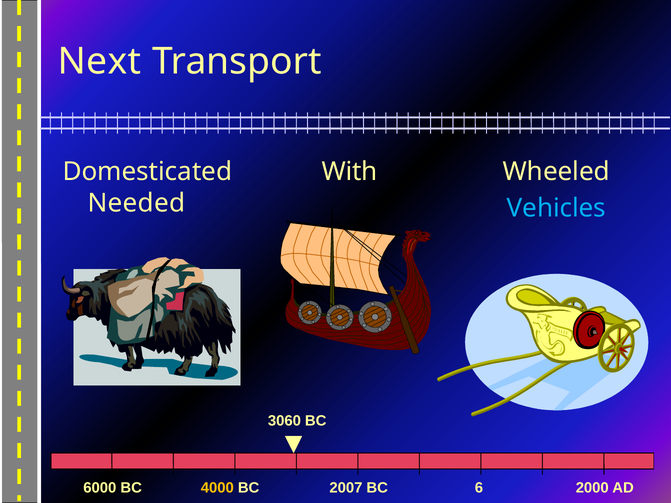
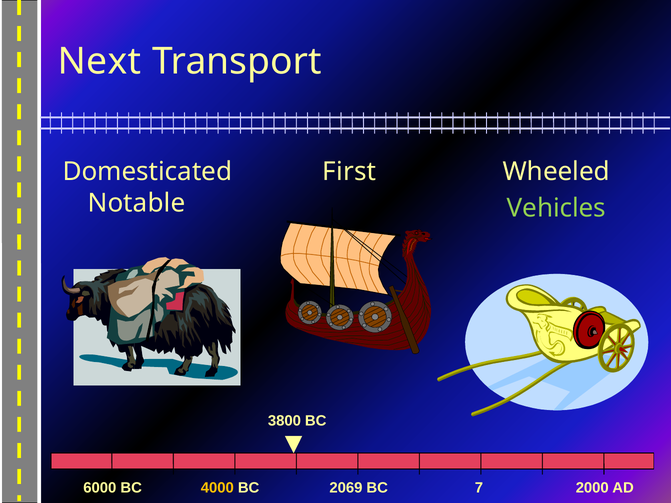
With: With -> First
Needed: Needed -> Notable
Vehicles colour: light blue -> light green
3060: 3060 -> 3800
2007: 2007 -> 2069
6: 6 -> 7
